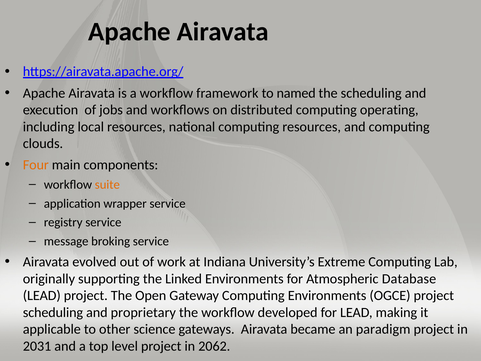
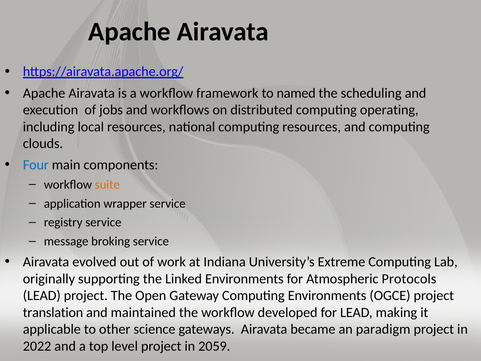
Four colour: orange -> blue
Database: Database -> Protocols
scheduling at (53, 312): scheduling -> translation
proprietary: proprietary -> maintained
2031: 2031 -> 2022
2062: 2062 -> 2059
